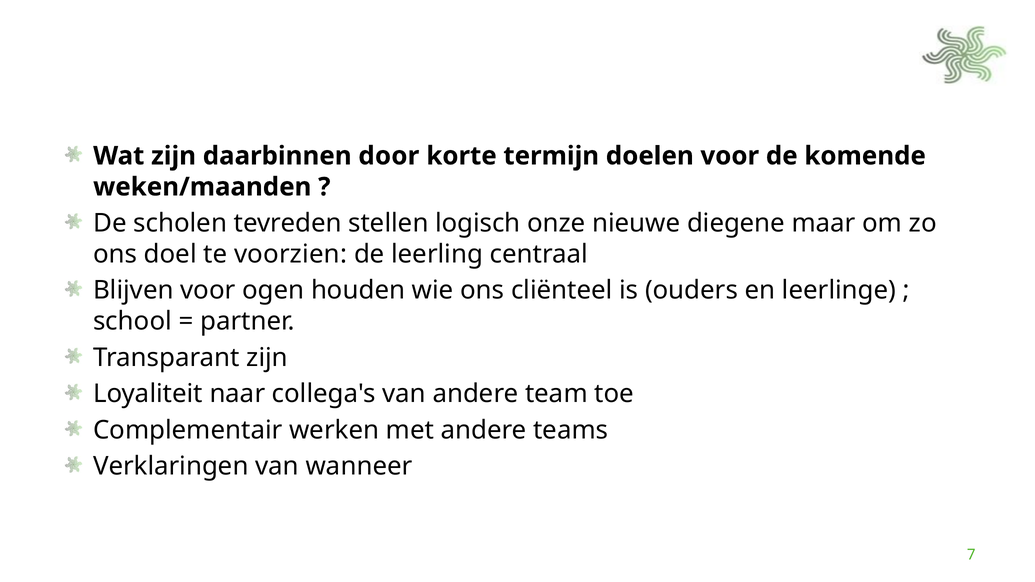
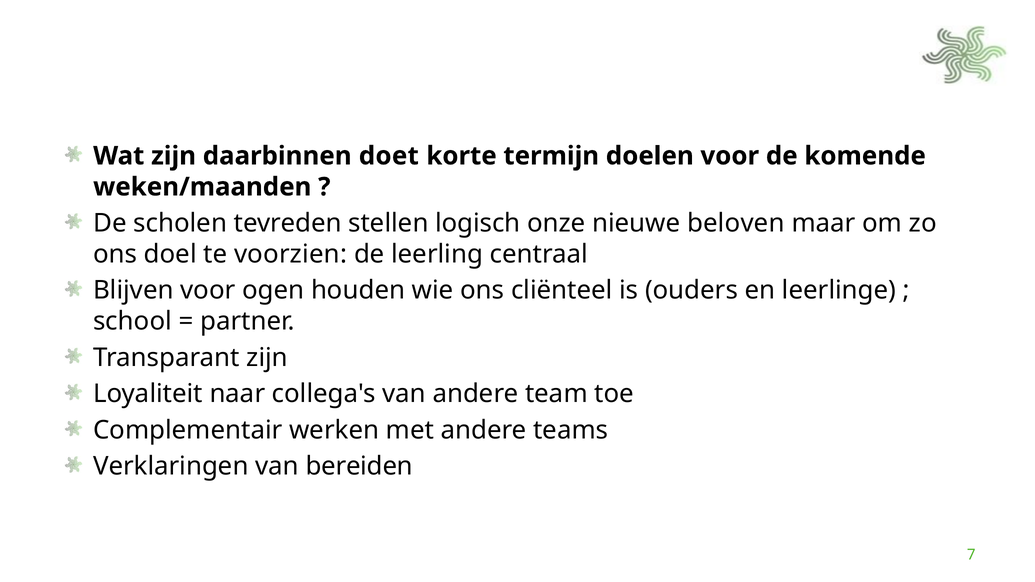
door: door -> doet
diegene: diegene -> beloven
wanneer: wanneer -> bereiden
